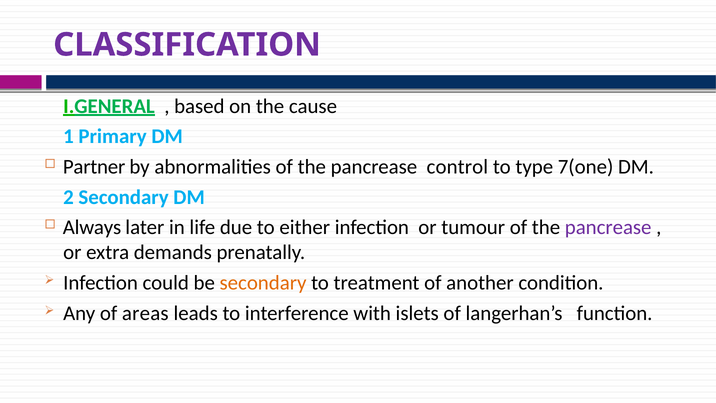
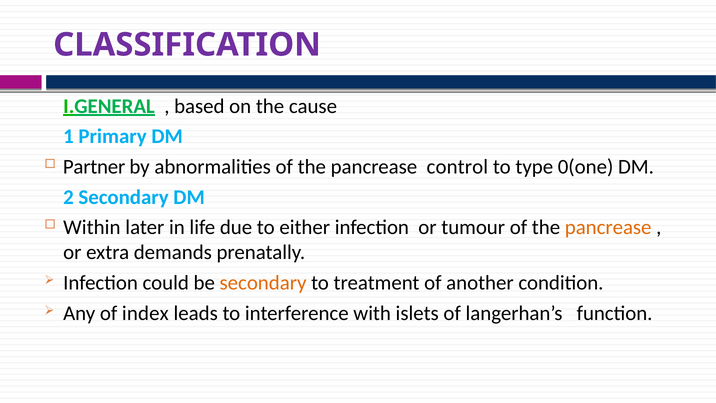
7(one: 7(one -> 0(one
Always: Always -> Within
pancrease at (608, 227) colour: purple -> orange
areas: areas -> index
